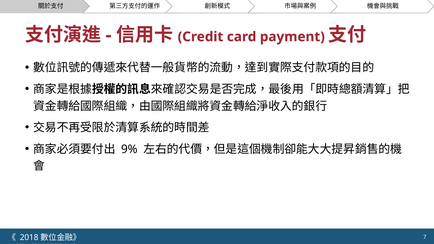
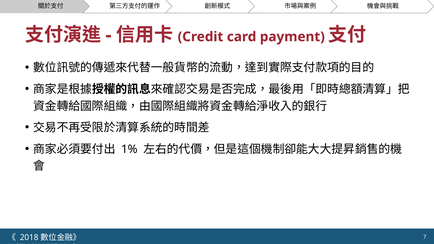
9%: 9% -> 1%
